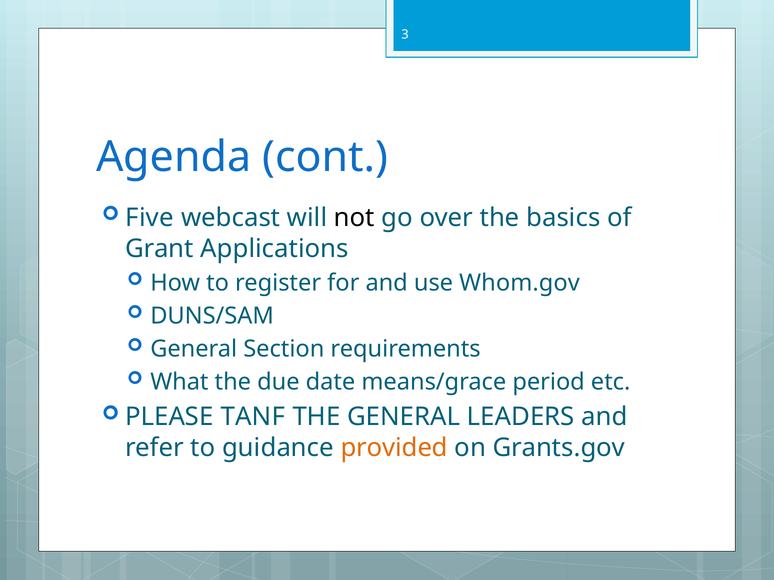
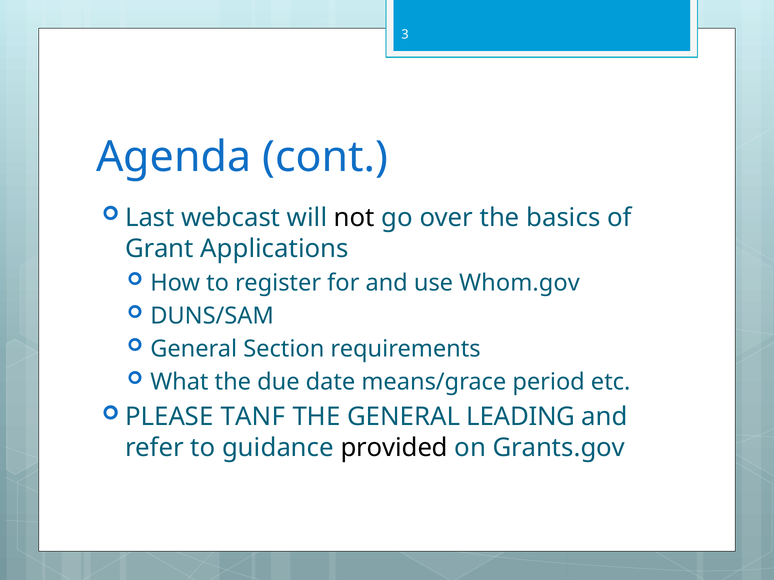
Five: Five -> Last
LEADERS: LEADERS -> LEADING
provided colour: orange -> black
